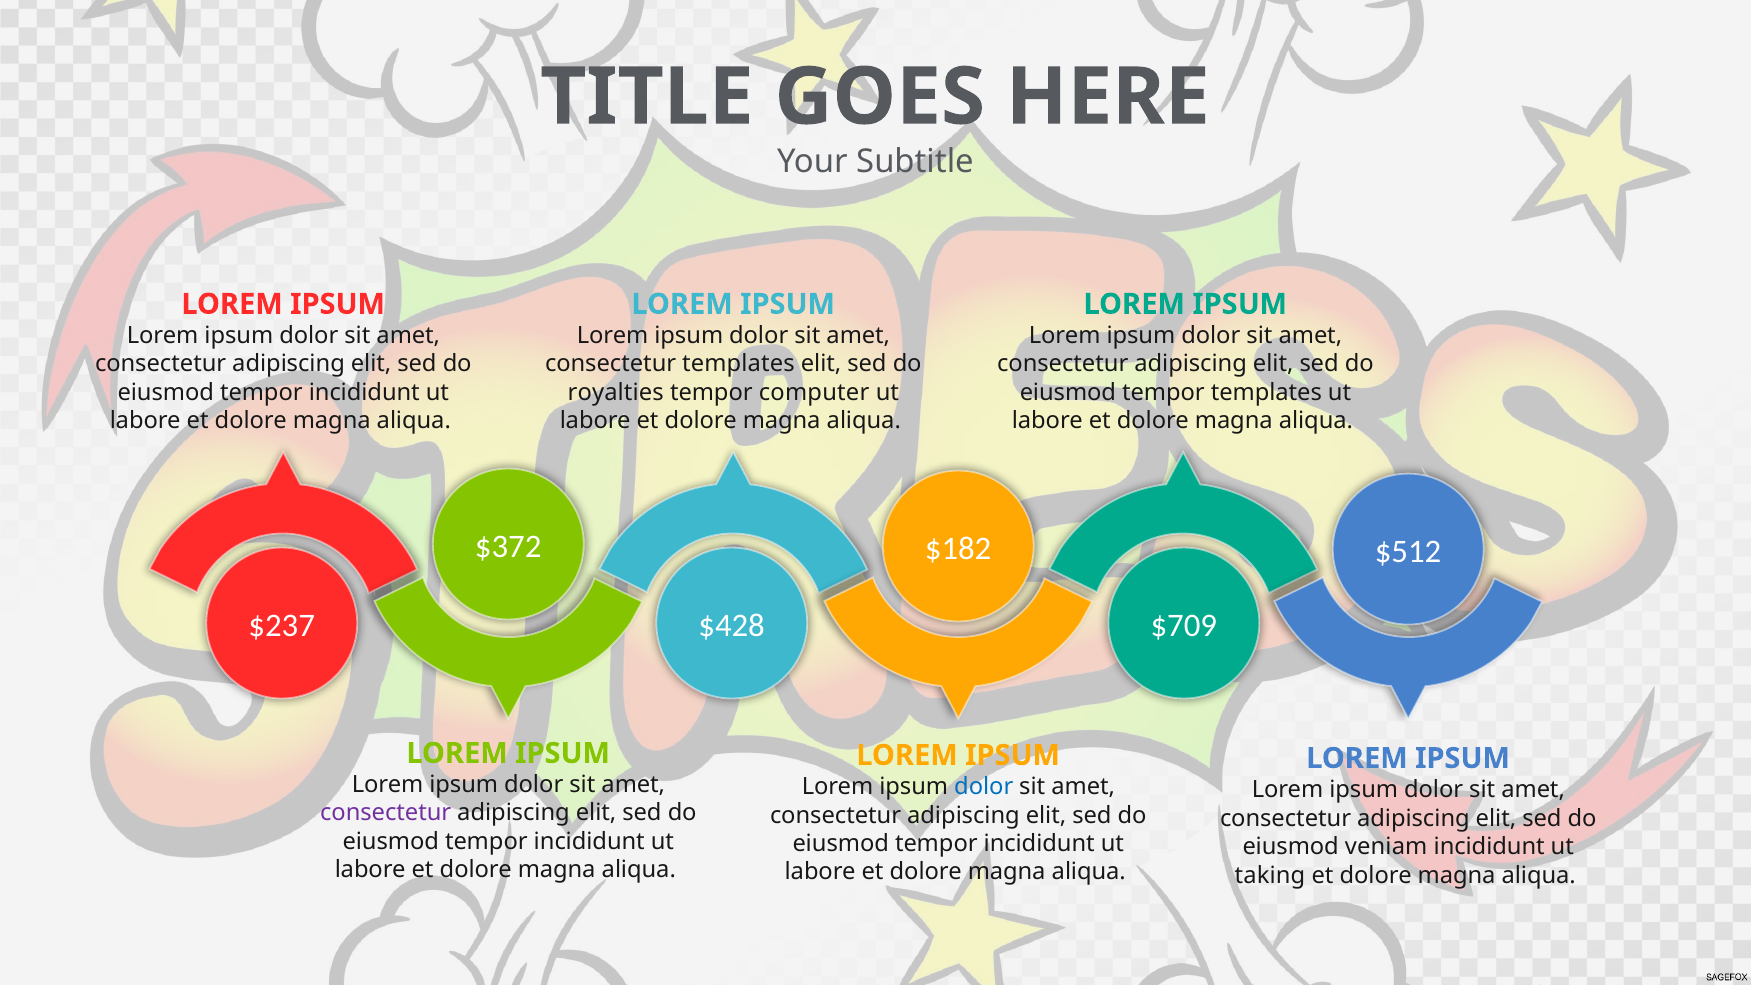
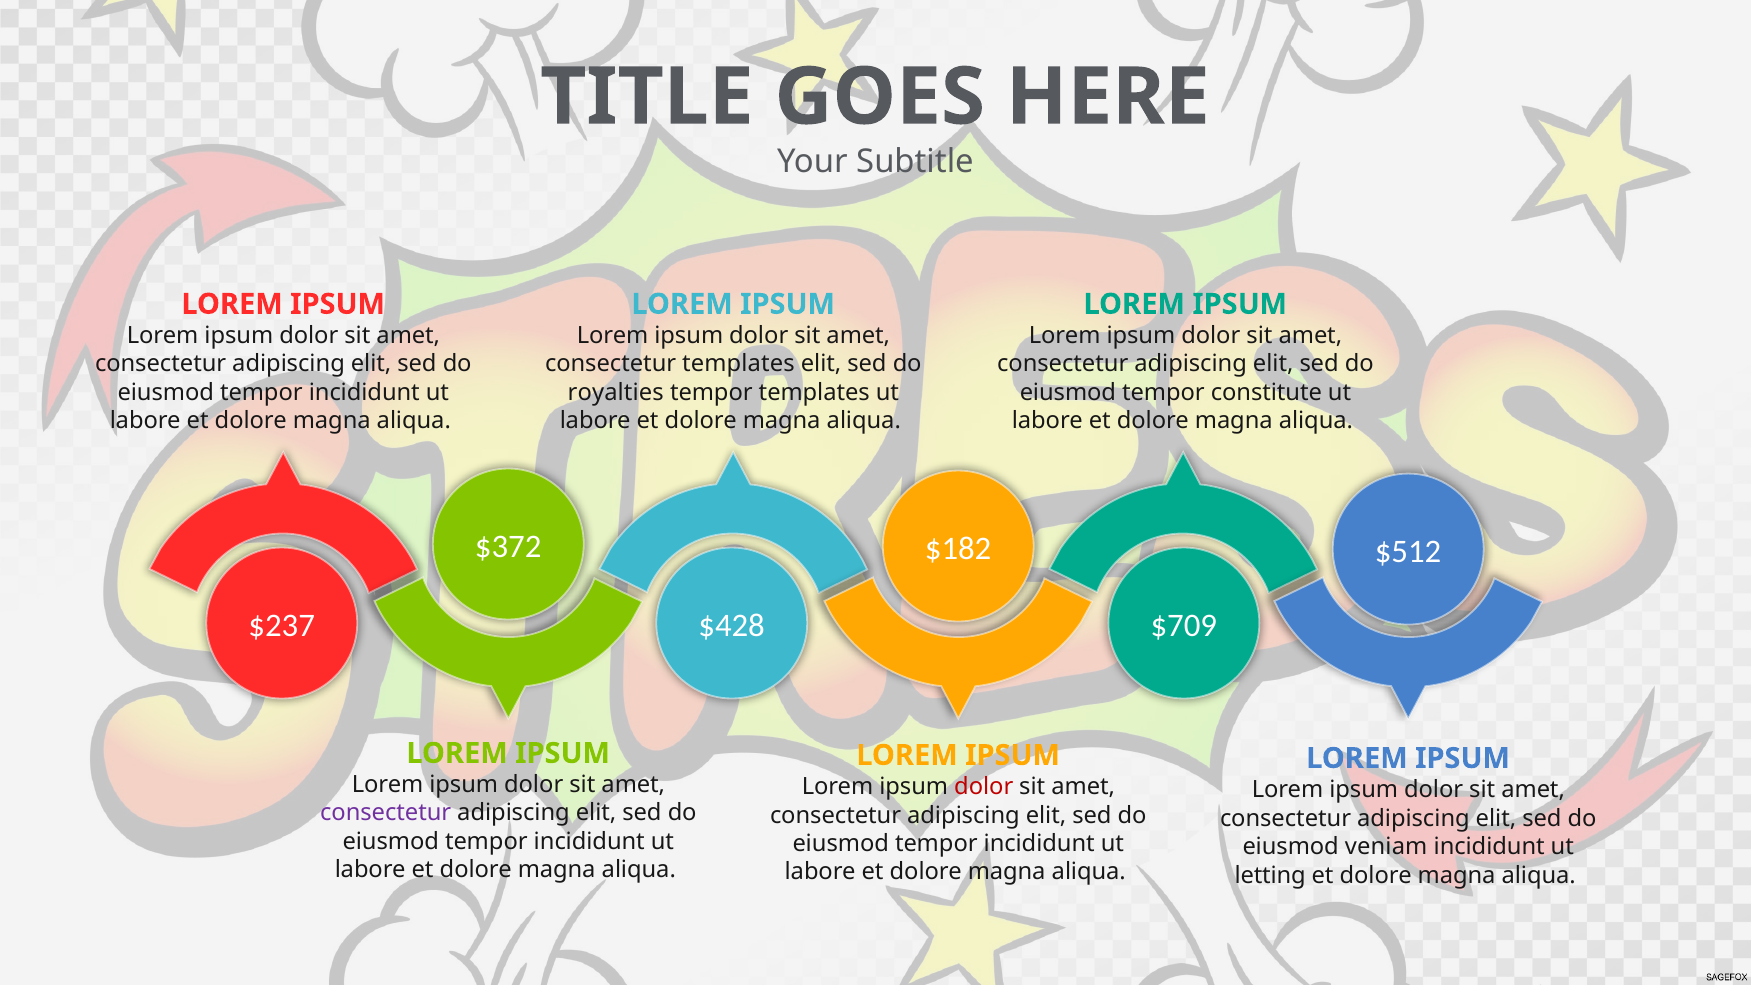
tempor computer: computer -> templates
tempor templates: templates -> constitute
dolor at (984, 787) colour: blue -> red
taking: taking -> letting
